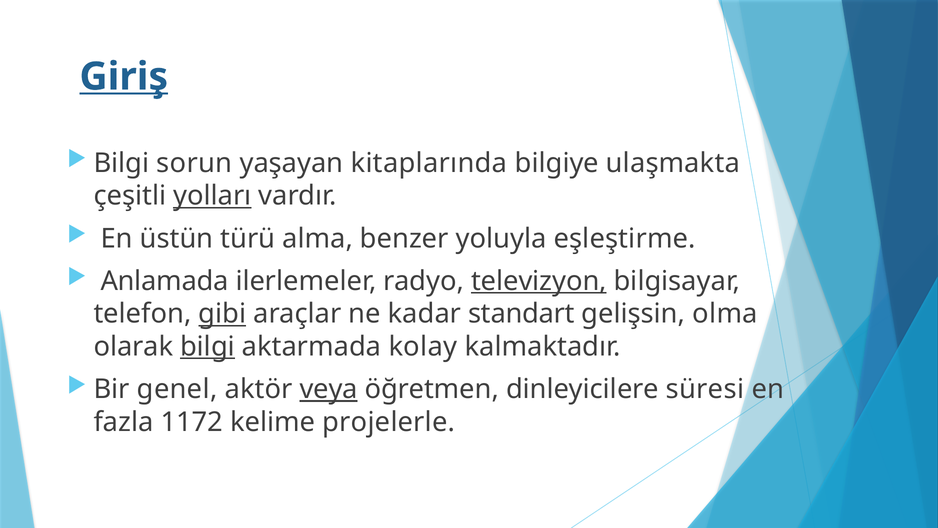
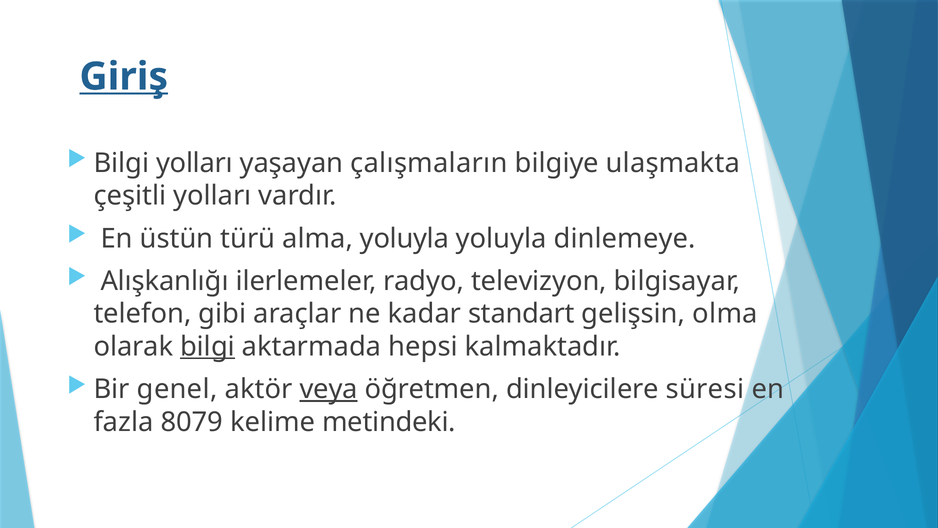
Bilgi sorun: sorun -> yolları
kitaplarında: kitaplarında -> çalışmaların
yolları at (212, 196) underline: present -> none
alma benzer: benzer -> yoluyla
eşleştirme: eşleştirme -> dinlemeye
Anlamada: Anlamada -> Alışkanlığı
televizyon underline: present -> none
gibi underline: present -> none
kolay: kolay -> hepsi
1172: 1172 -> 8079
projelerle: projelerle -> metindeki
